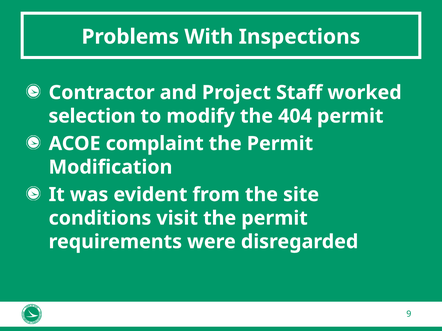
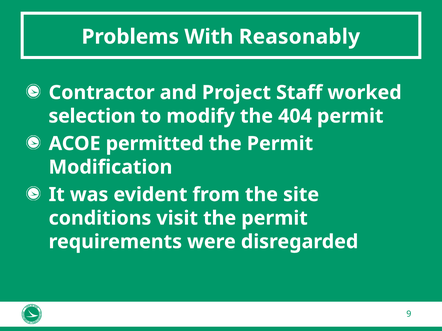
Inspections: Inspections -> Reasonably
complaint: complaint -> permitted
